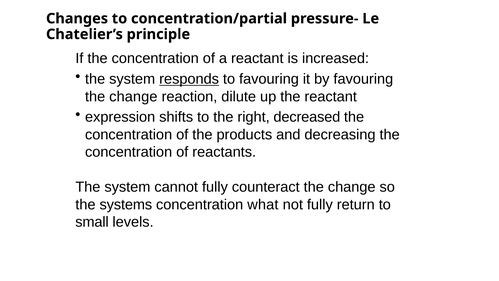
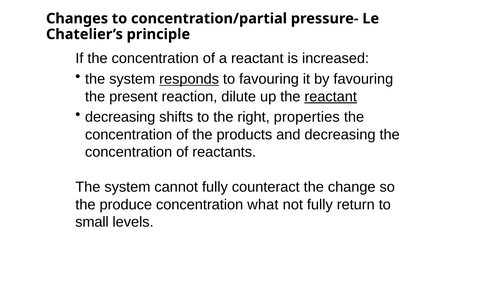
change at (133, 96): change -> present
reactant at (331, 96) underline: none -> present
expression at (120, 117): expression -> decreasing
decreased: decreased -> properties
systems: systems -> produce
